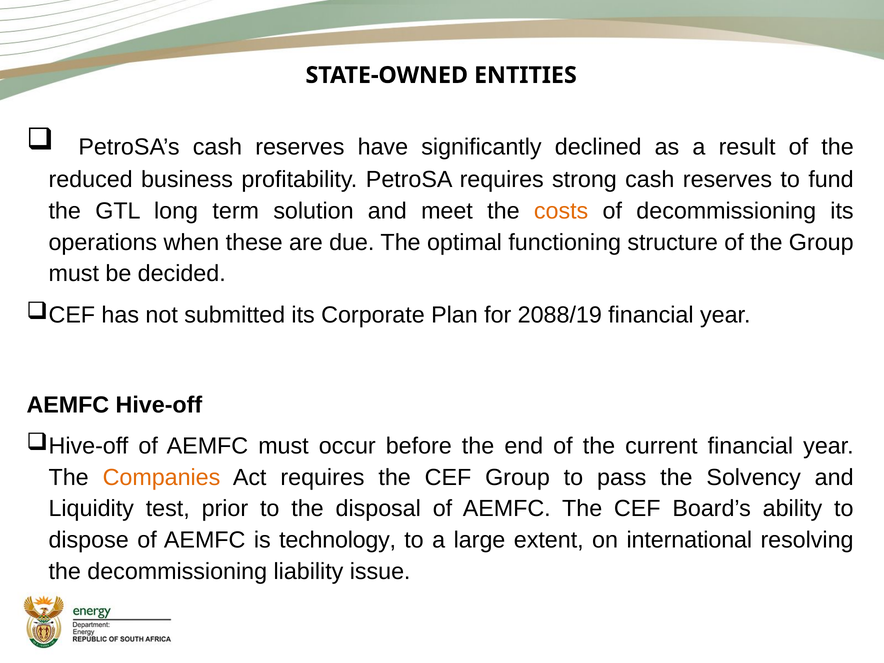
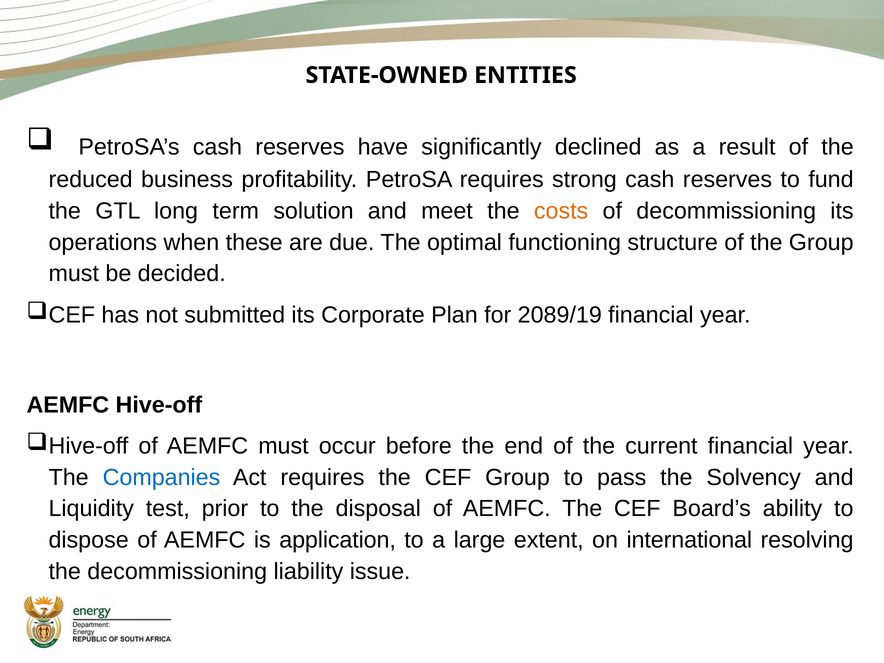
2088/19: 2088/19 -> 2089/19
Companies colour: orange -> blue
technology: technology -> application
